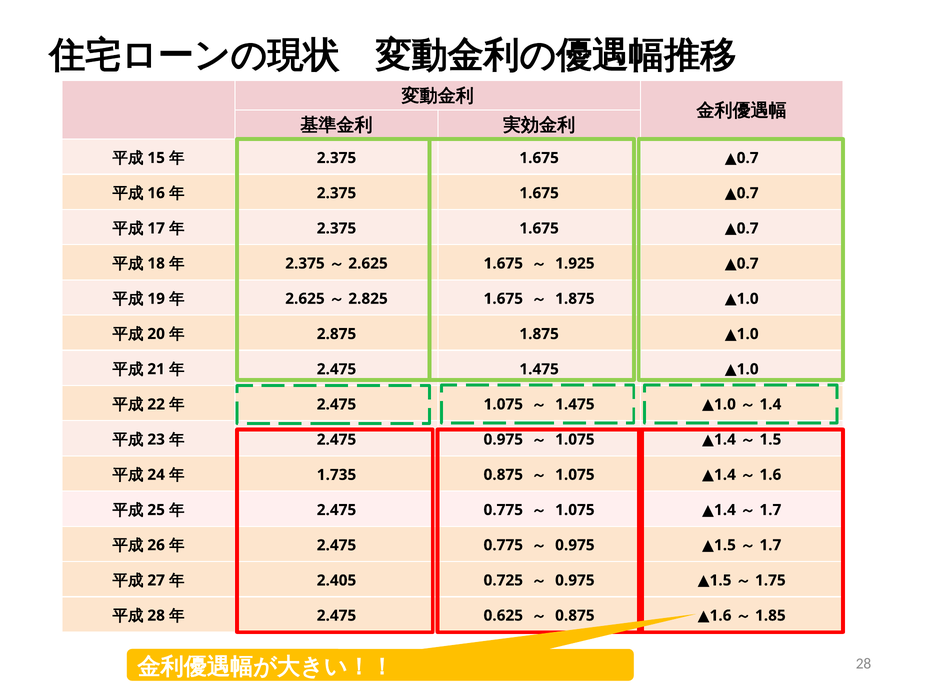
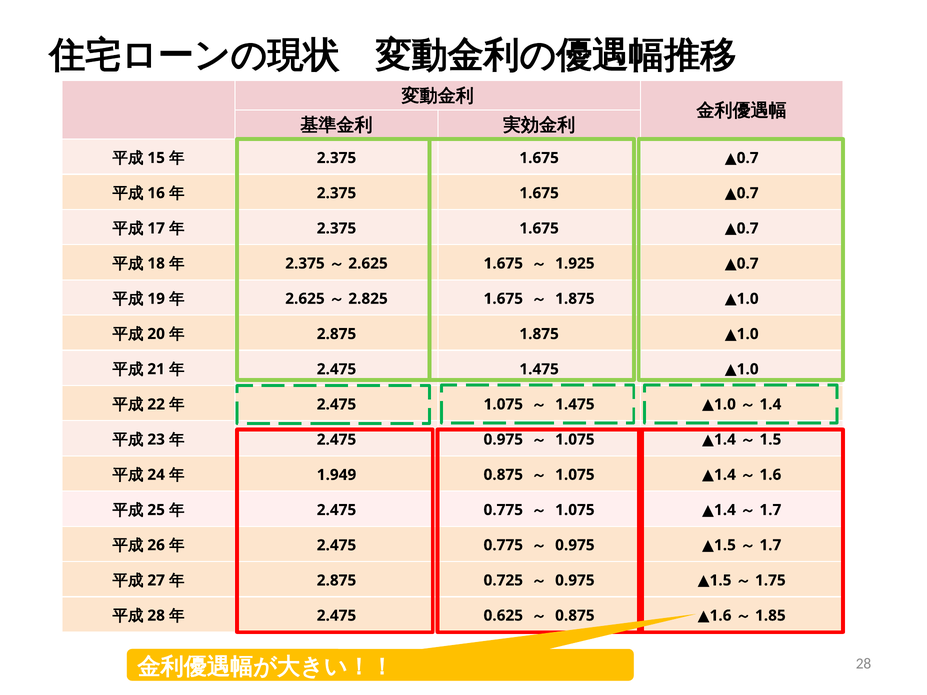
1.735: 1.735 -> 1.949
2.405 at (337, 581): 2.405 -> 2.875
